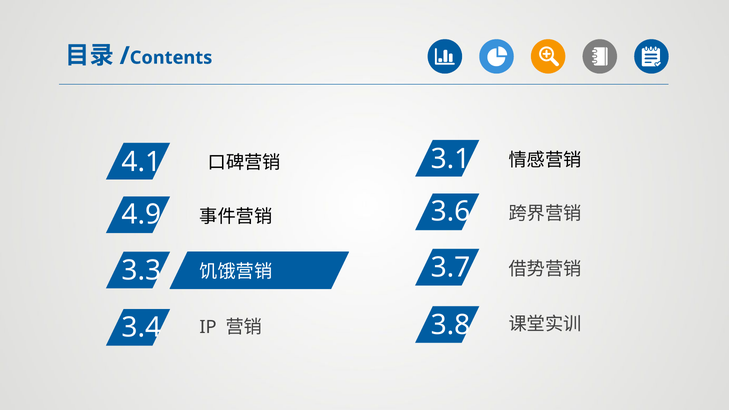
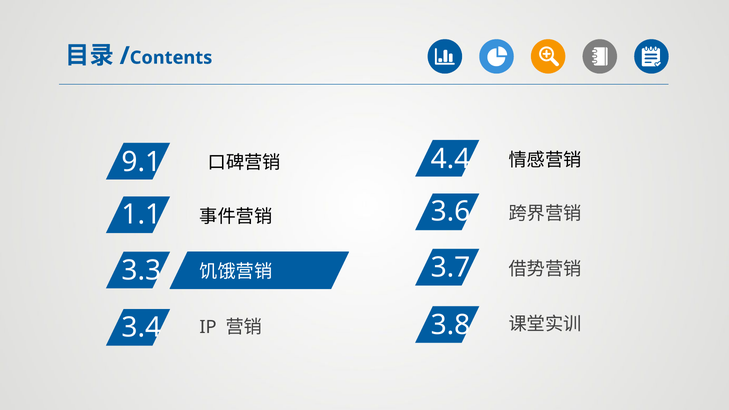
3.1: 3.1 -> 4.4
4.1: 4.1 -> 9.1
4.9: 4.9 -> 1.1
